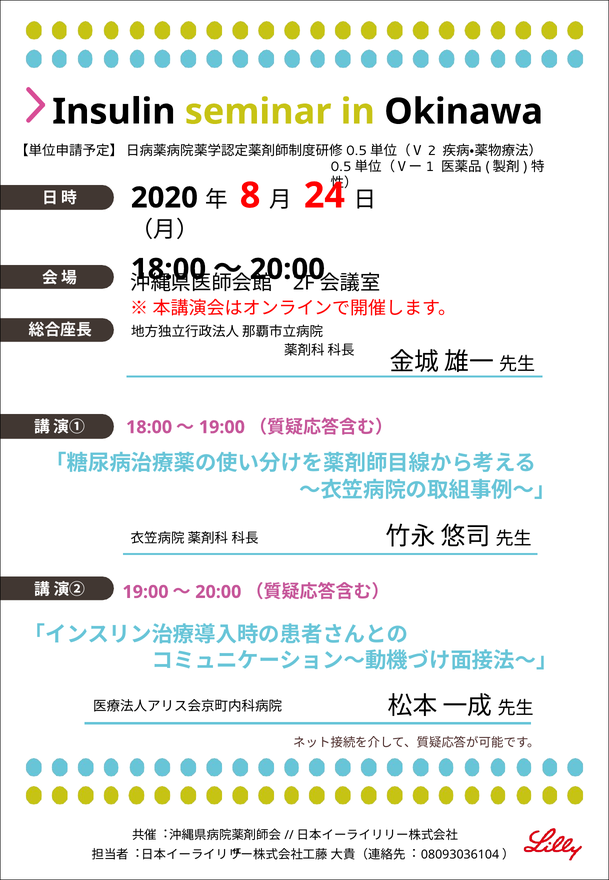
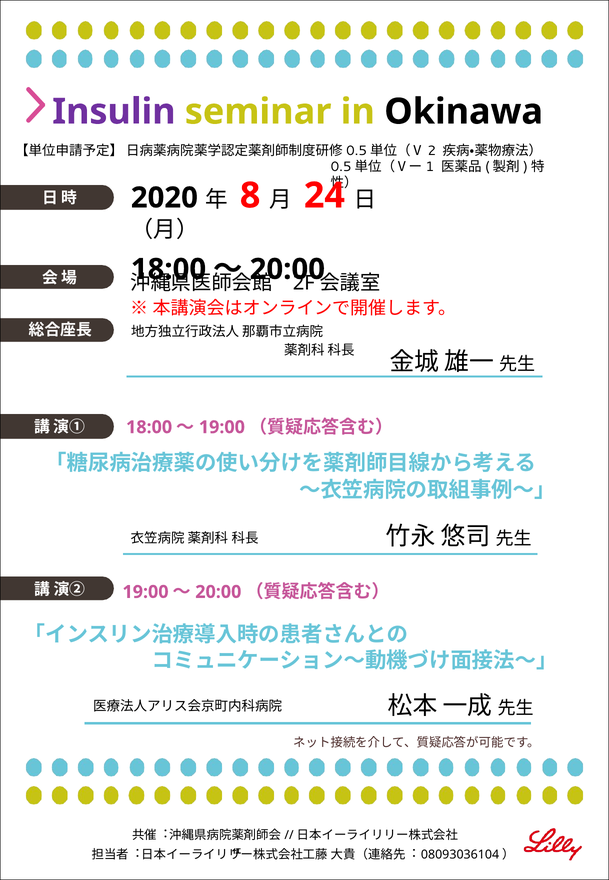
Insulin colour: black -> purple
